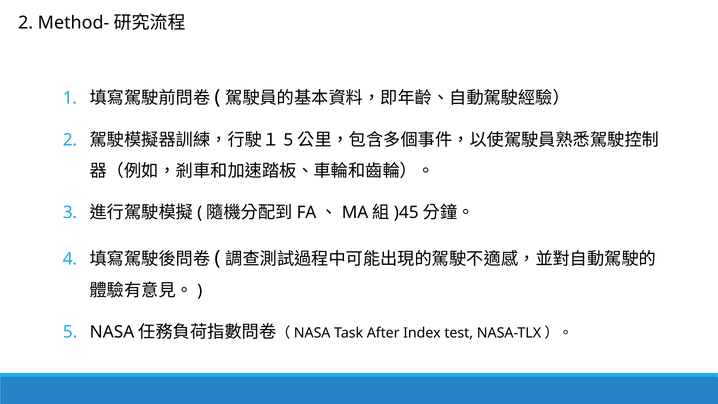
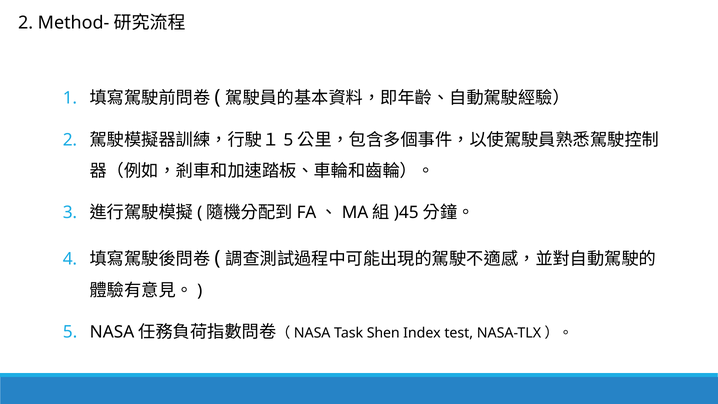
After: After -> Shen
